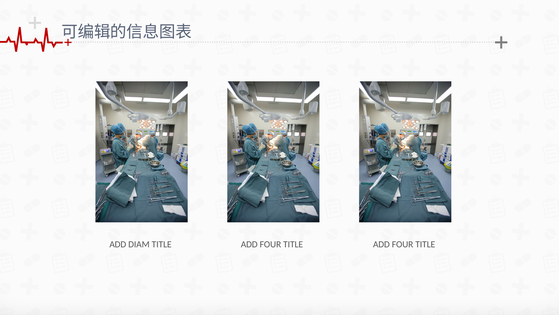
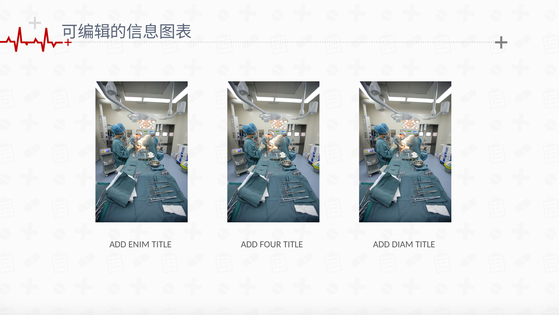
DIAM: DIAM -> ENIM
FOUR at (403, 244): FOUR -> DIAM
